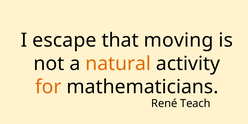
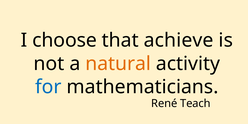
escape: escape -> choose
moving: moving -> achieve
for colour: orange -> blue
